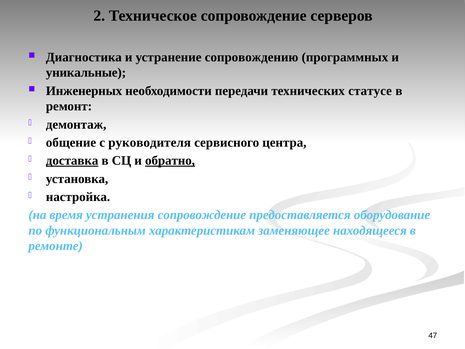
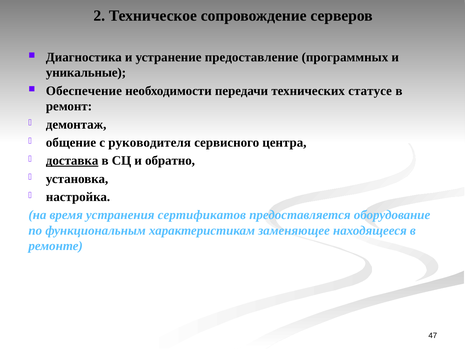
сопровождению: сопровождению -> предоставление
Инженерных: Инженерных -> Обеспечение
обратно underline: present -> none
устранения сопровождение: сопровождение -> сертификатов
